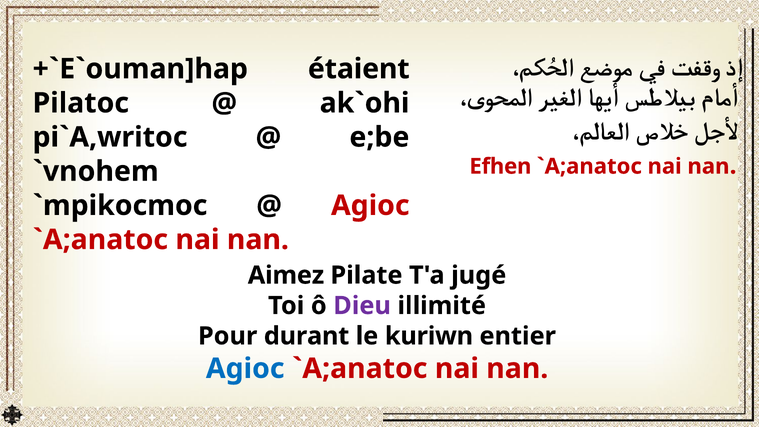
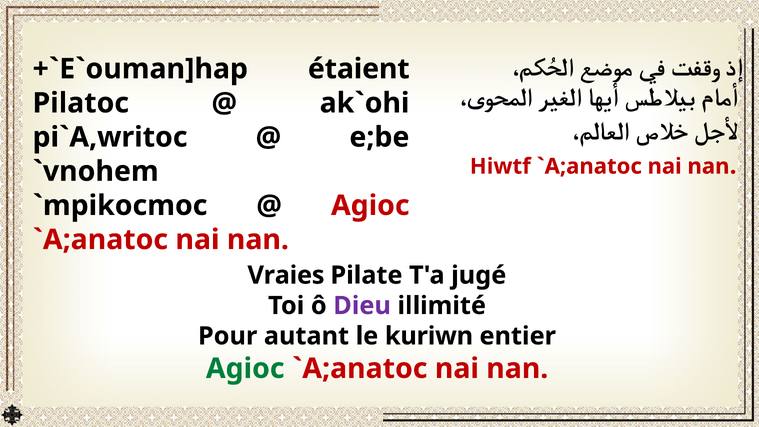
Efhen: Efhen -> Hiwtf
Aimez: Aimez -> Vraies
durant: durant -> autant
Agioc at (245, 368) colour: blue -> green
